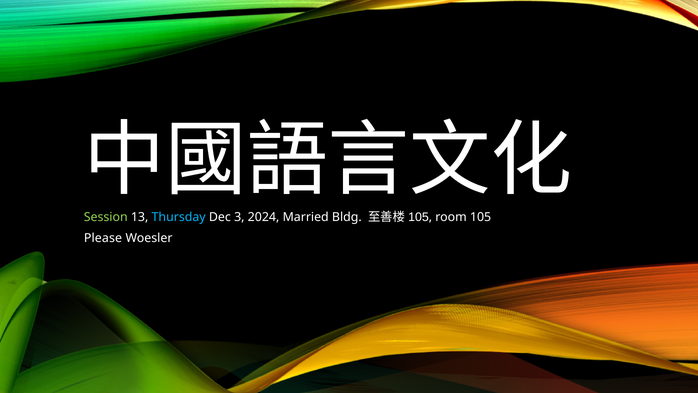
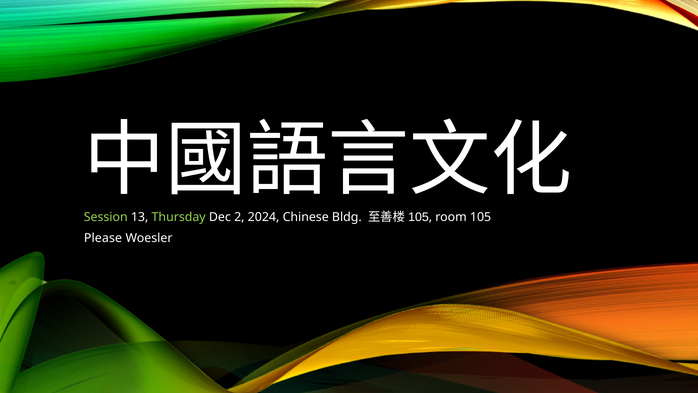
Thursday colour: light blue -> light green
3: 3 -> 2
Married: Married -> Chinese
